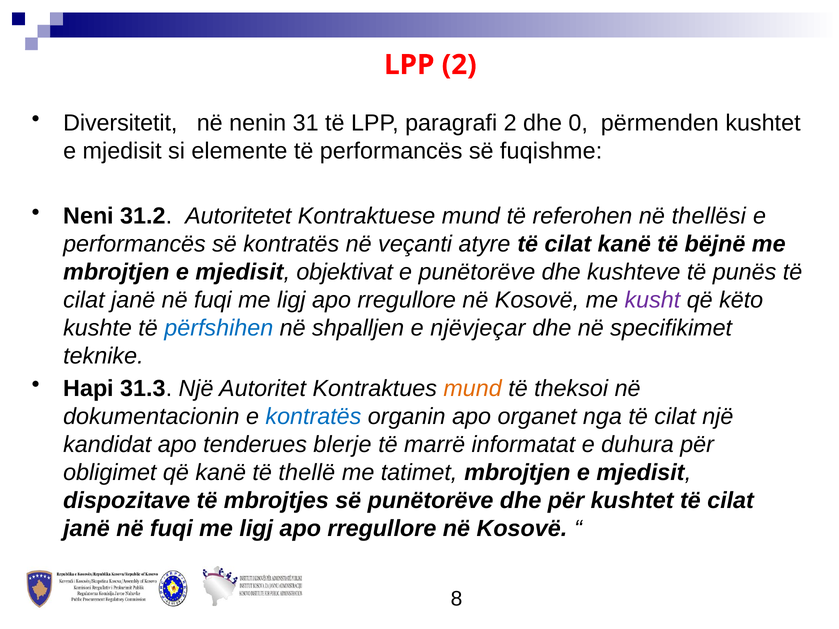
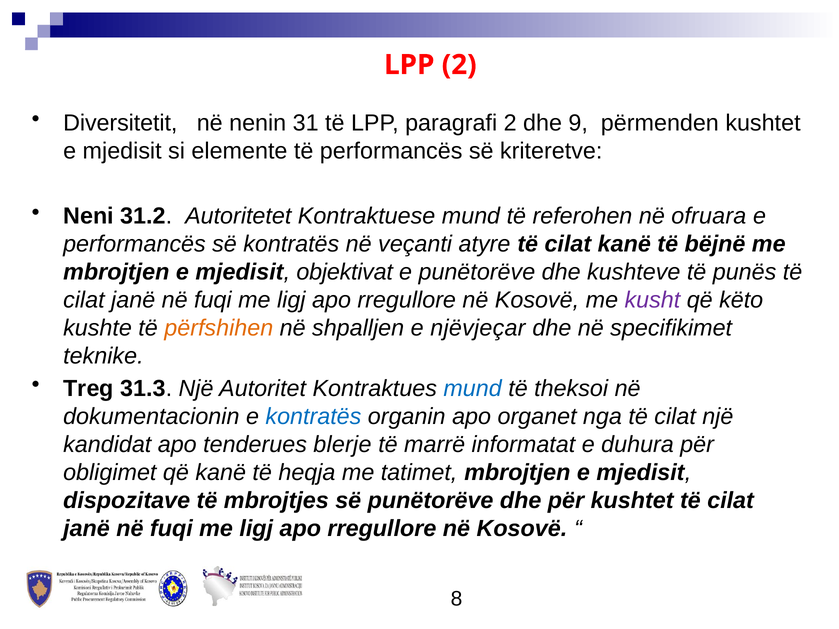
0: 0 -> 9
fuqishme: fuqishme -> kriteretve
thellësi: thellësi -> ofruara
përfshihen colour: blue -> orange
Hapi: Hapi -> Treg
mund at (473, 389) colour: orange -> blue
thellë: thellë -> heqja
